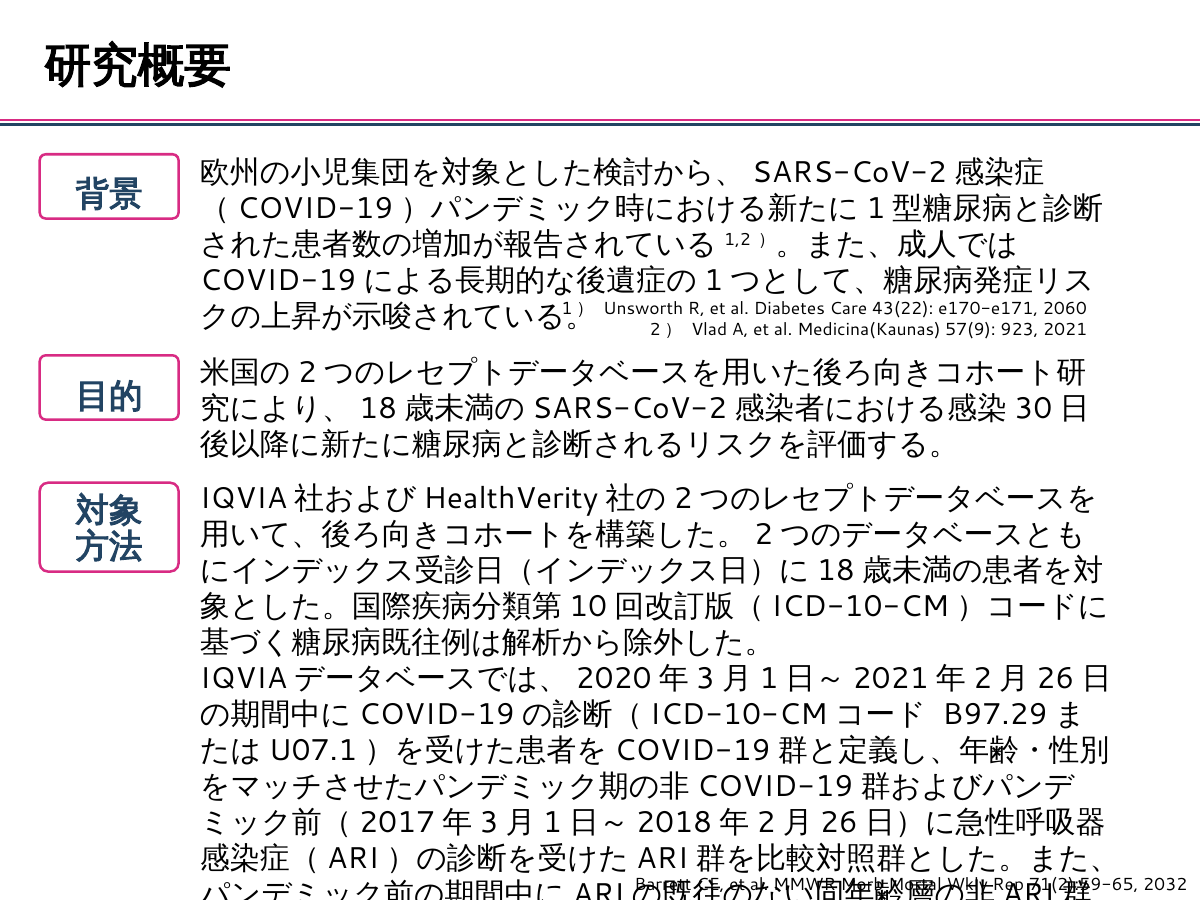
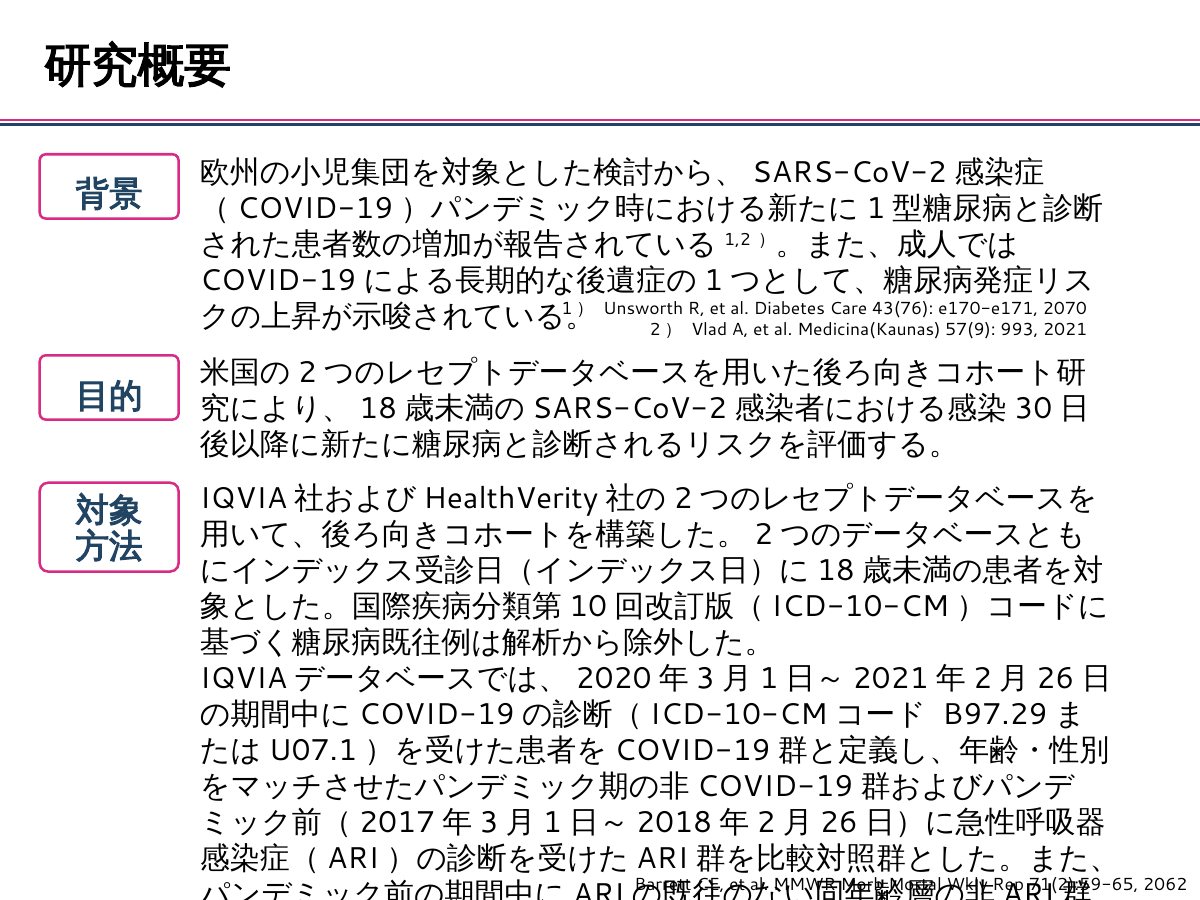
43(22: 43(22 -> 43(76
2060: 2060 -> 2070
923: 923 -> 993
2032: 2032 -> 2062
